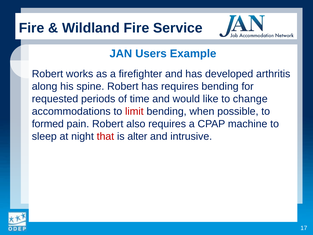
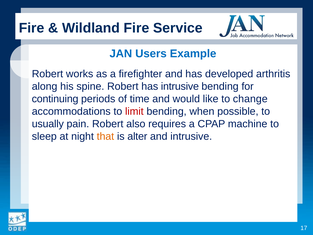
has requires: requires -> intrusive
requested: requested -> continuing
formed: formed -> usually
that colour: red -> orange
